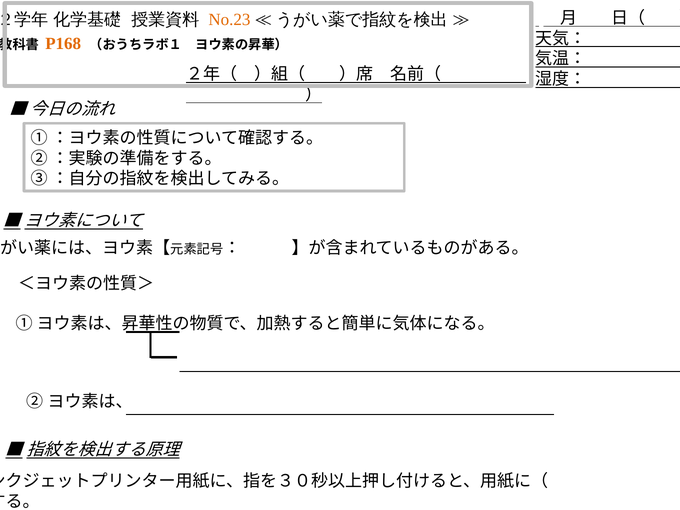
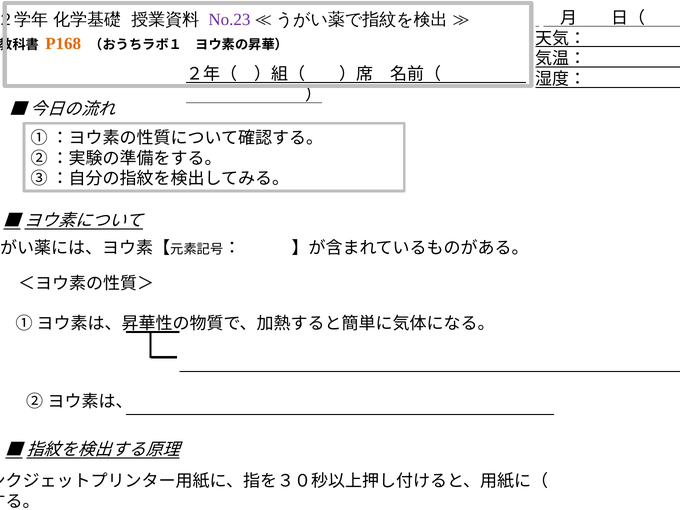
No.23 colour: orange -> purple
